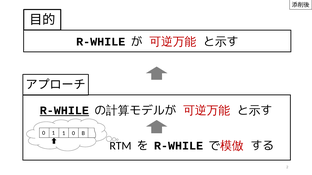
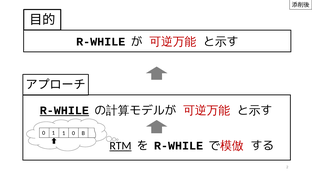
RTM underline: none -> present
